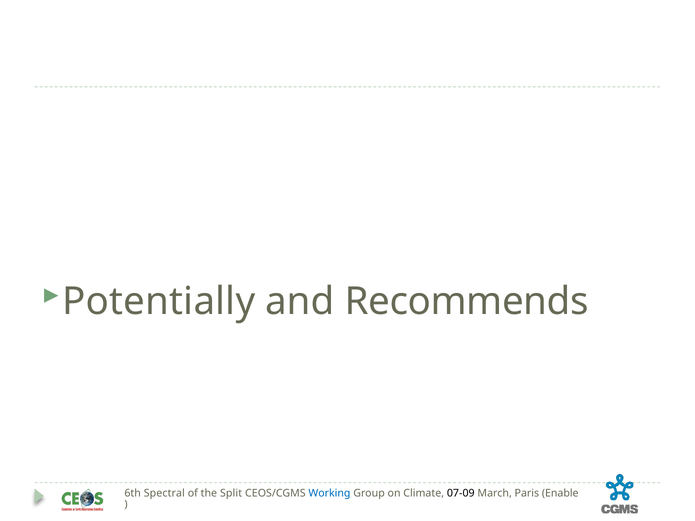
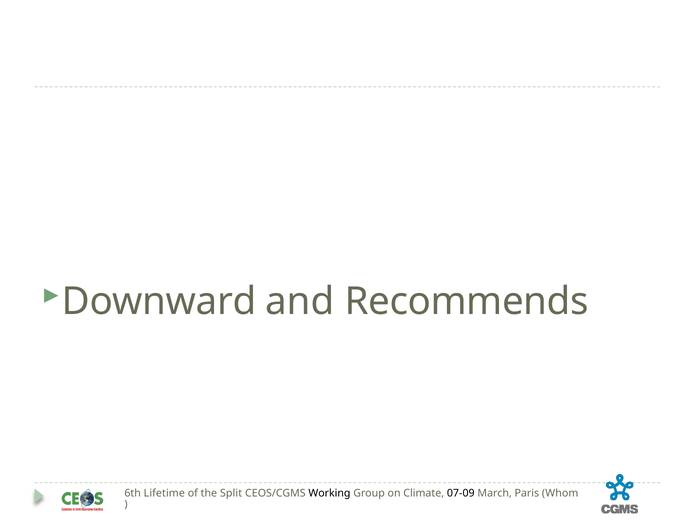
Potentially: Potentially -> Downward
Spectral: Spectral -> Lifetime
Working colour: blue -> black
Enable: Enable -> Whom
